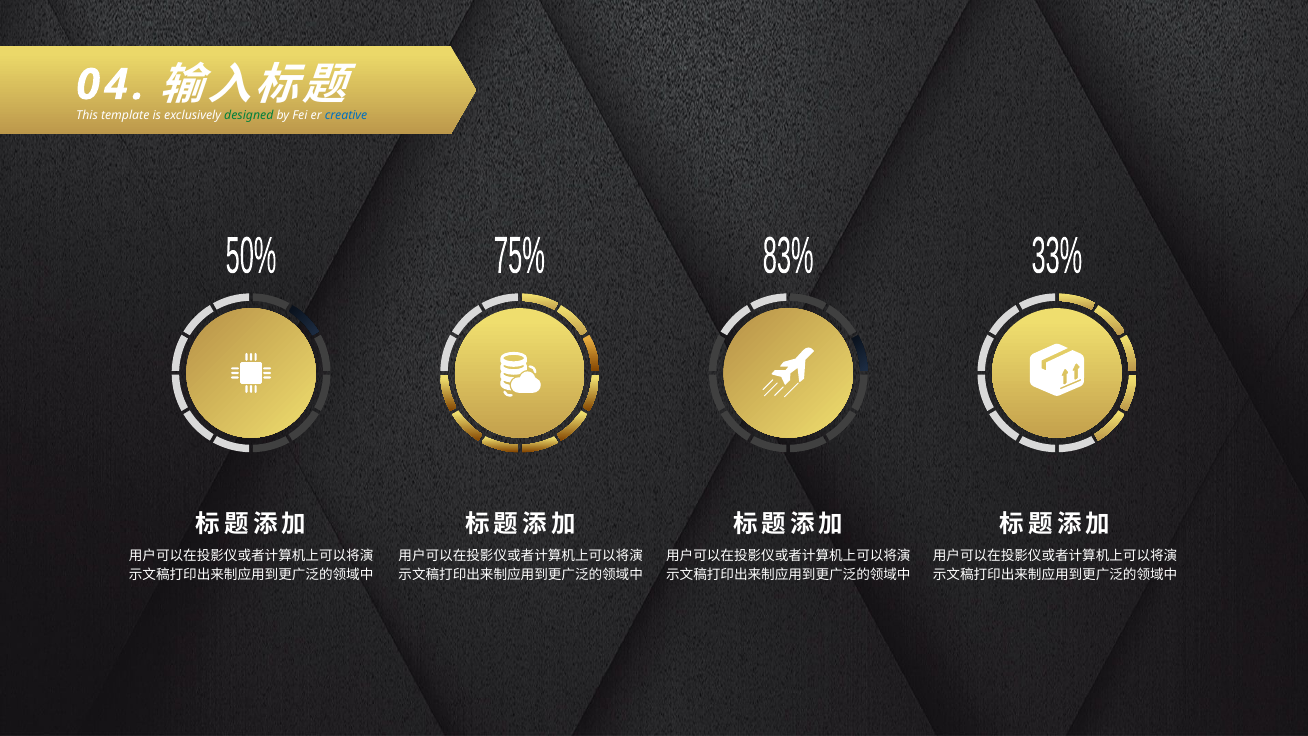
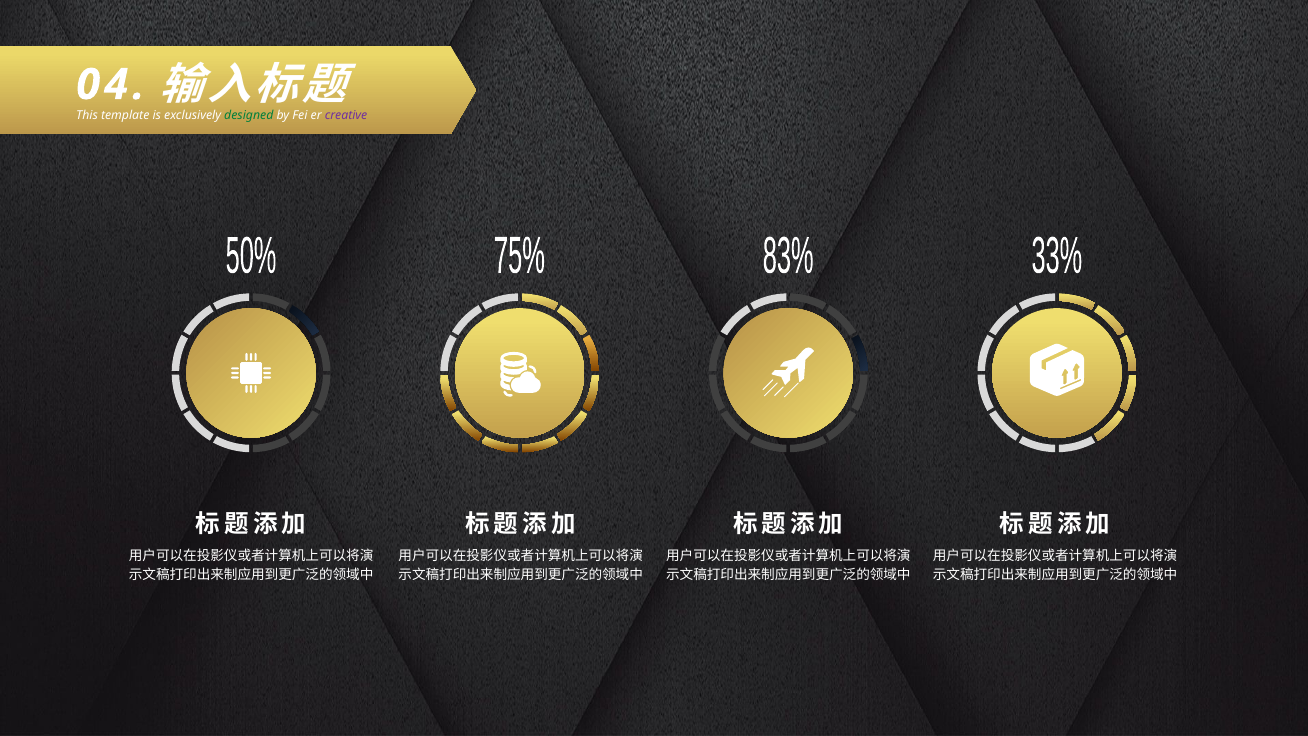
creative colour: blue -> purple
